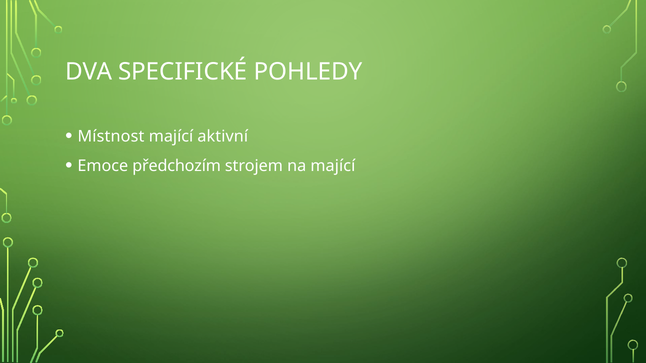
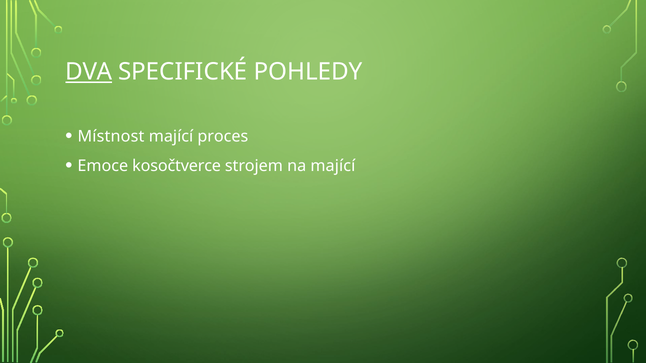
DVA underline: none -> present
aktivní: aktivní -> proces
předchozím: předchozím -> kosočtverce
